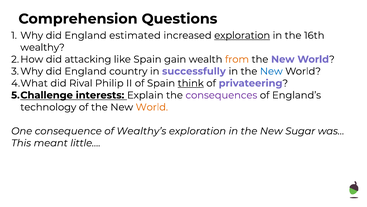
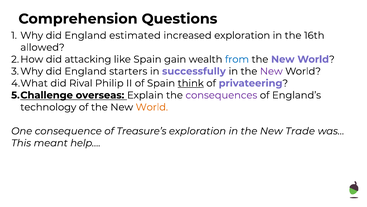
exploration at (242, 35) underline: present -> none
wealthy: wealthy -> allowed
from colour: orange -> blue
country: country -> starters
New at (271, 71) colour: blue -> purple
interests: interests -> overseas
Wealthy’s: Wealthy’s -> Treasure’s
Sugar: Sugar -> Trade
little…: little… -> help…
